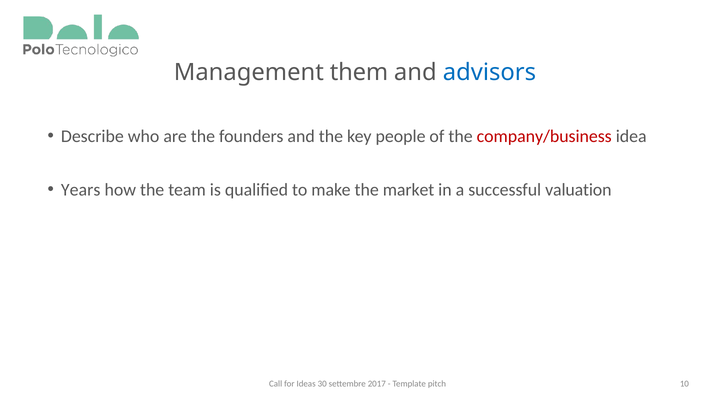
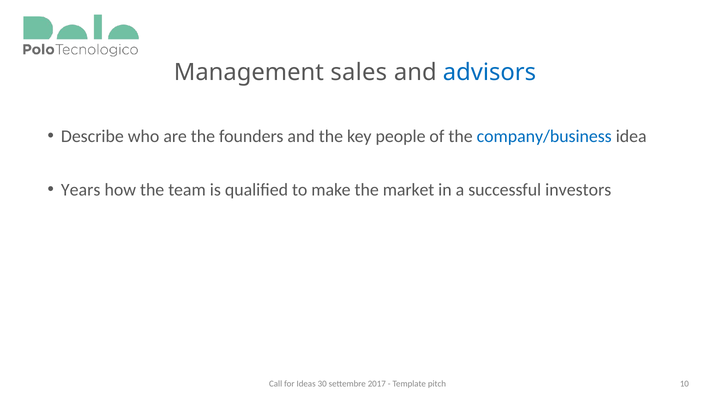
them: them -> sales
company/business colour: red -> blue
valuation: valuation -> investors
